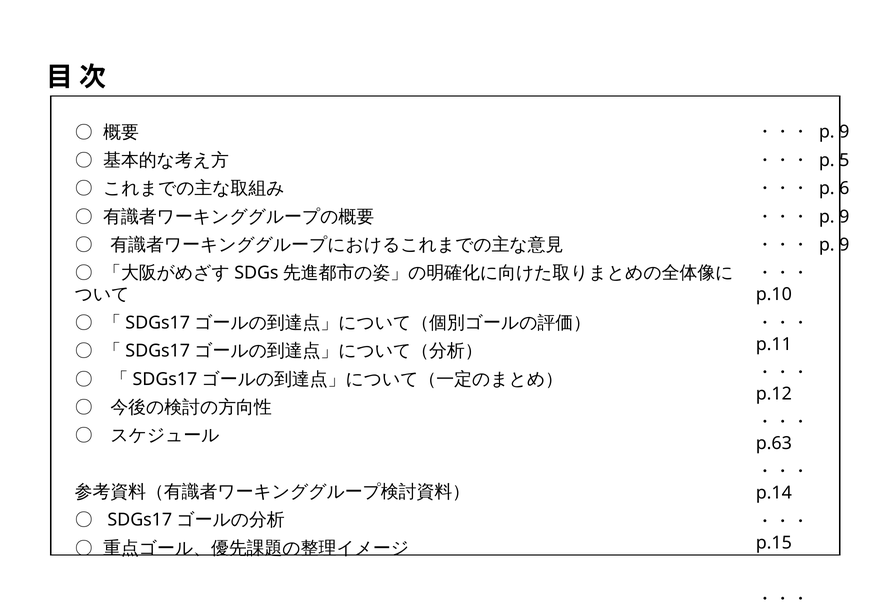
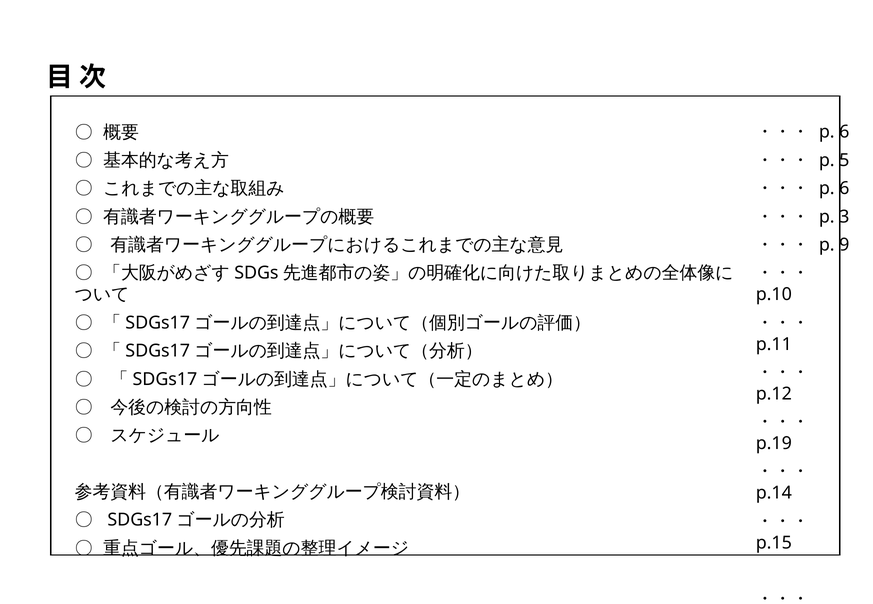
9 at (844, 132): 9 -> 6
9 at (844, 217): 9 -> 3
p.63: p.63 -> p.19
